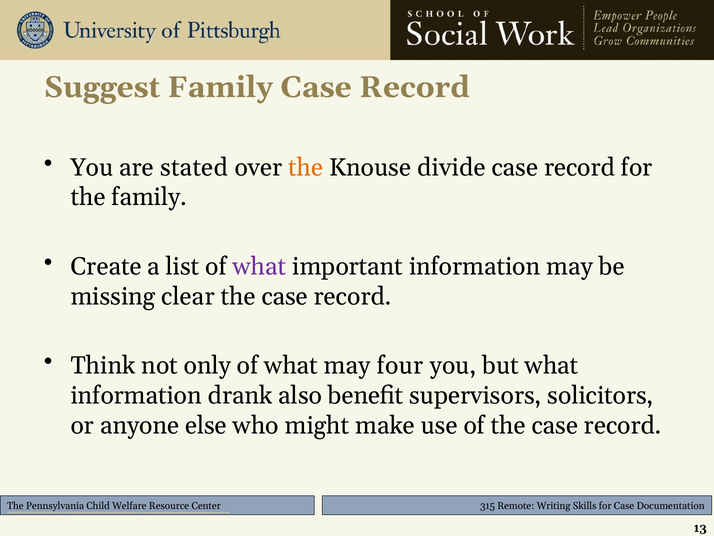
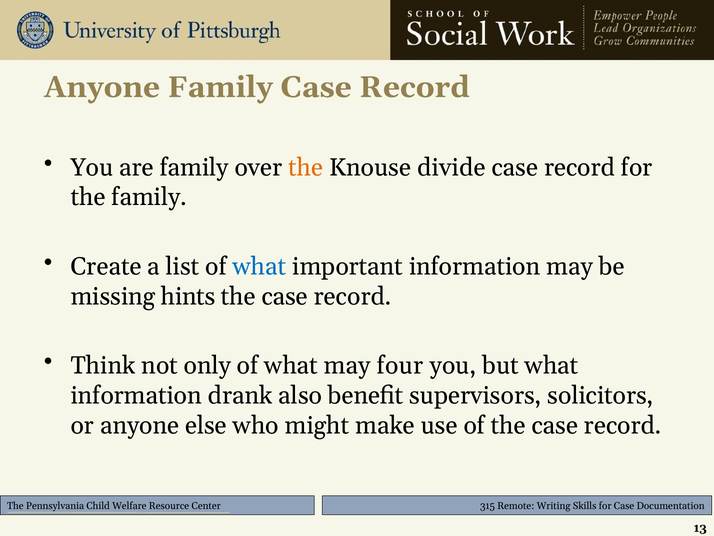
Suggest at (102, 87): Suggest -> Anyone
are stated: stated -> family
what at (260, 266) colour: purple -> blue
clear: clear -> hints
